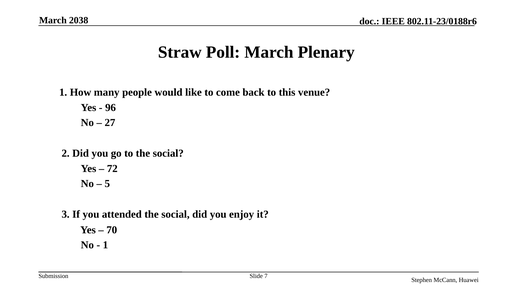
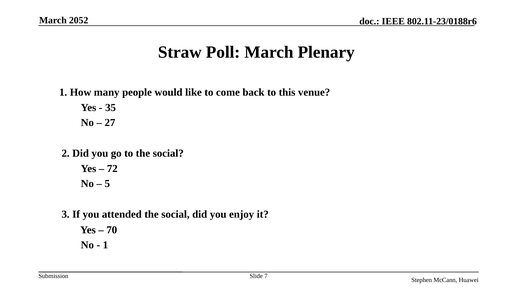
2038: 2038 -> 2052
96: 96 -> 35
